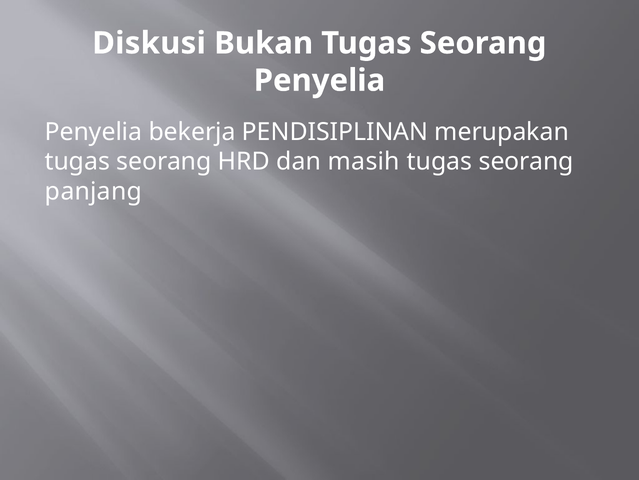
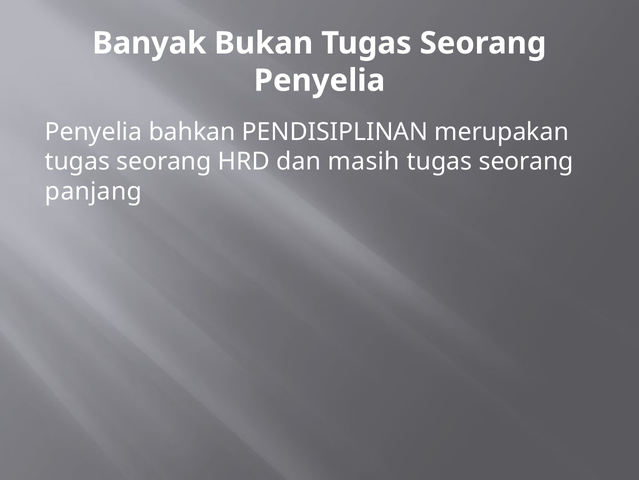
Diskusi: Diskusi -> Banyak
bekerja: bekerja -> bahkan
